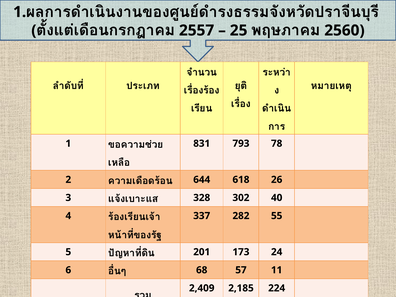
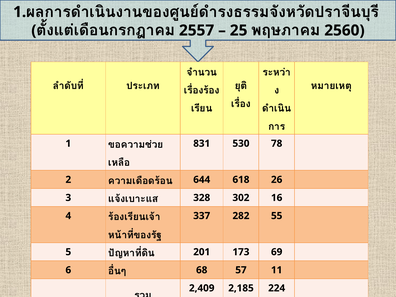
793: 793 -> 530
40: 40 -> 16
24: 24 -> 69
